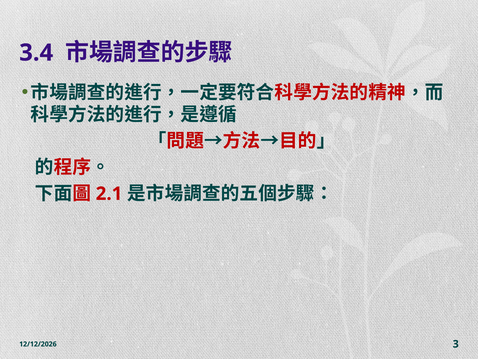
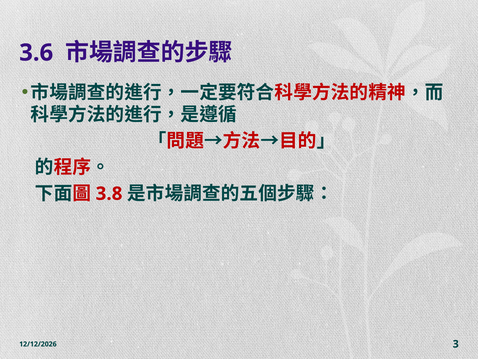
3.4: 3.4 -> 3.6
2.1: 2.1 -> 3.8
